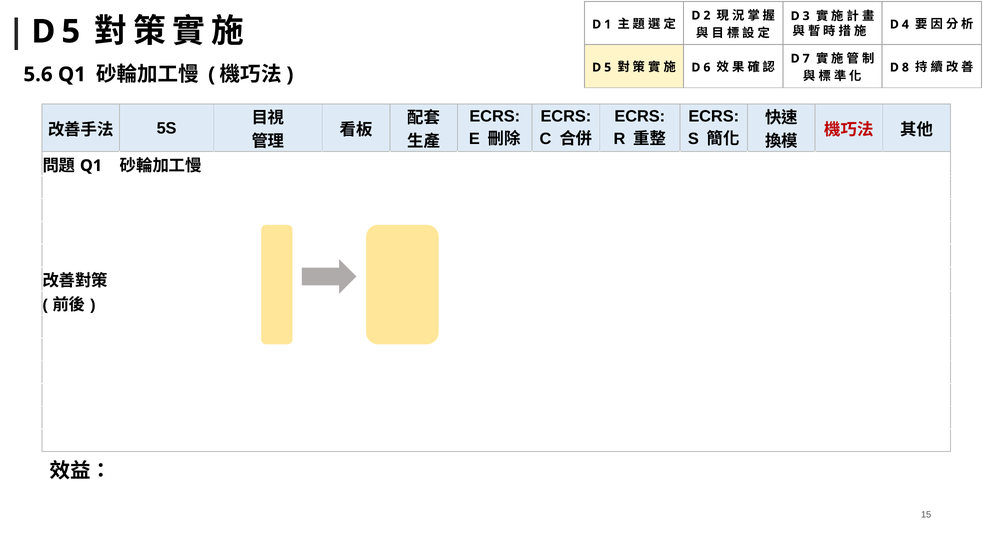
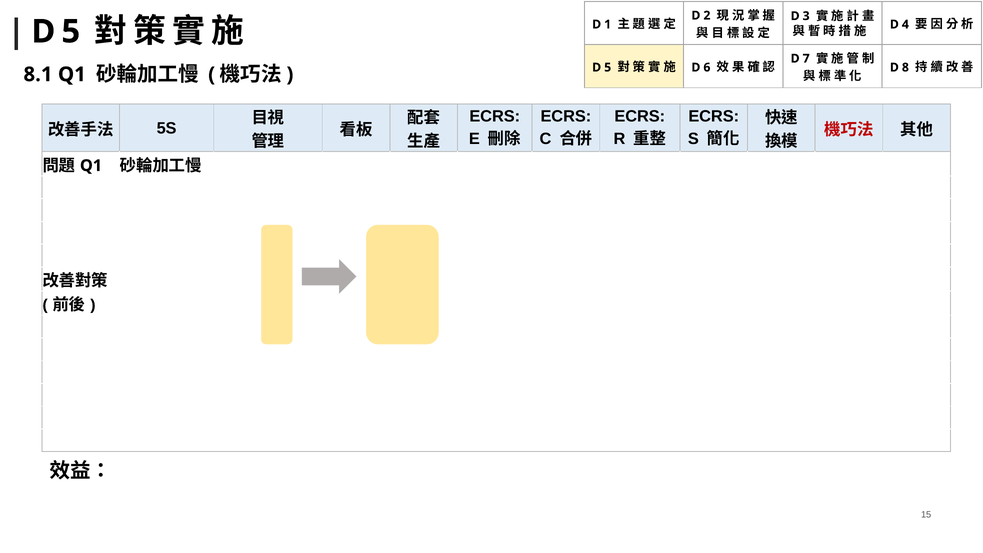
5.6: 5.6 -> 8.1
